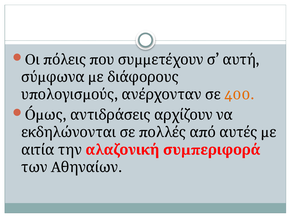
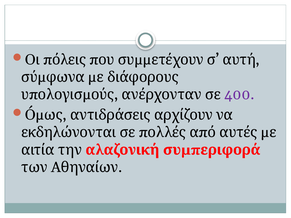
400 colour: orange -> purple
